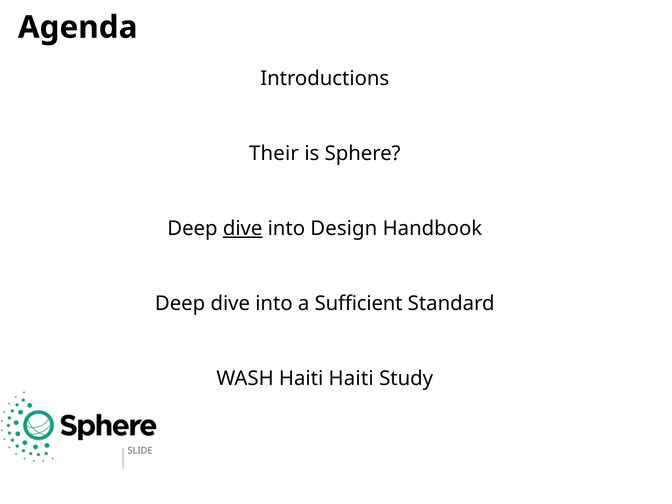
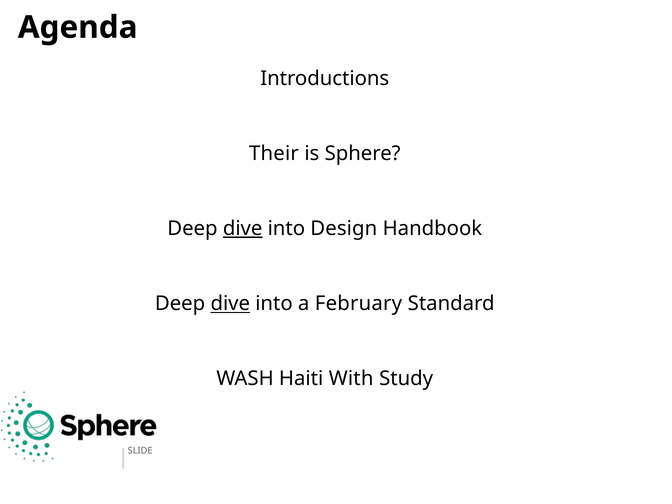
dive at (230, 304) underline: none -> present
Sufficient: Sufficient -> February
Haiti Haiti: Haiti -> With
